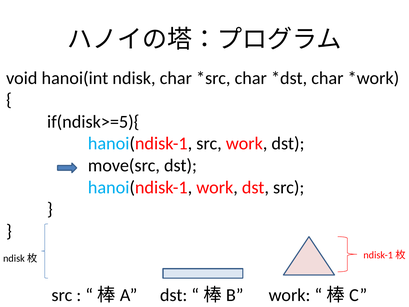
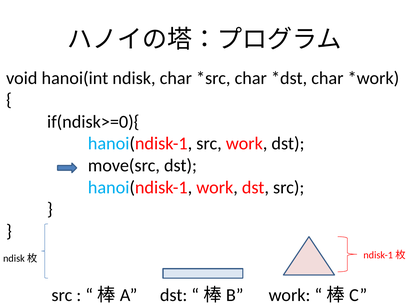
if(ndisk>=5){: if(ndisk>=5){ -> if(ndisk>=0){
